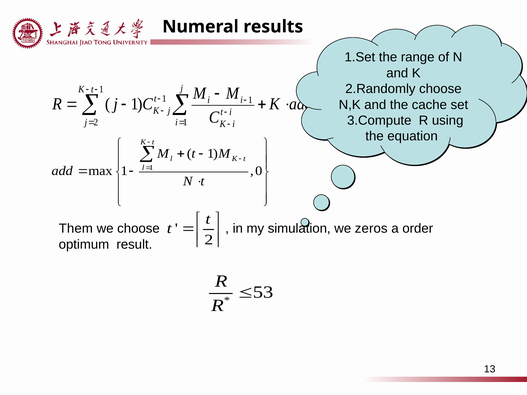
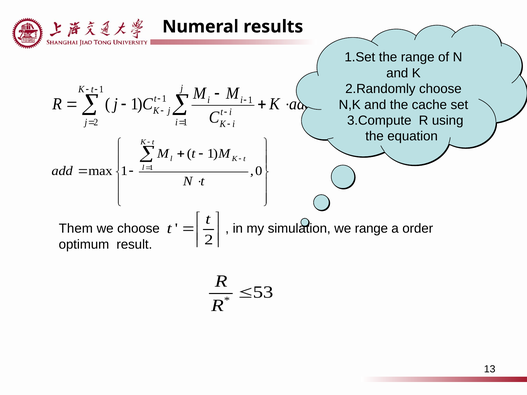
we zeros: zeros -> range
